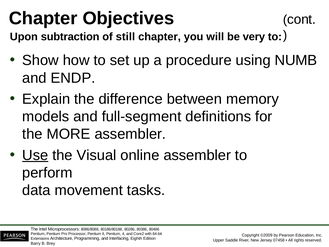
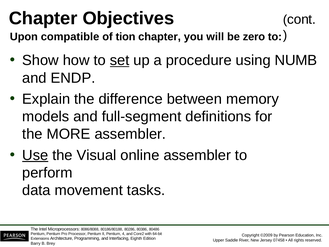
subtraction: subtraction -> compatible
still: still -> tion
very: very -> zero
set underline: none -> present
